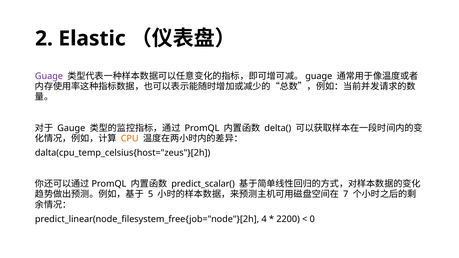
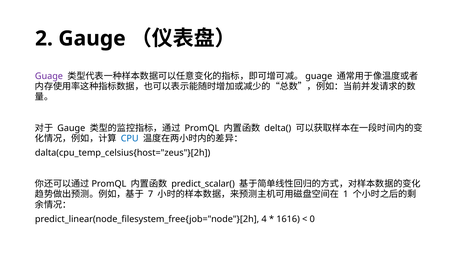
2 Elastic: Elastic -> Gauge
CPU colour: orange -> blue
5: 5 -> 7
7: 7 -> 1
2200: 2200 -> 1616
